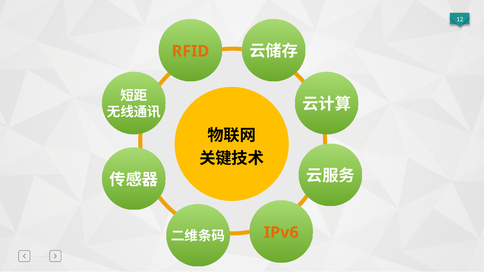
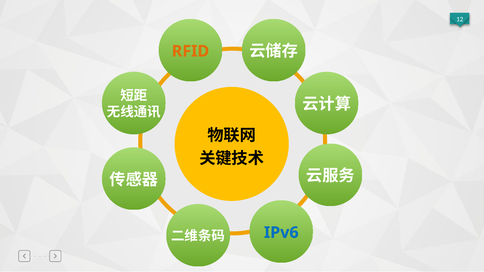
IPv6 colour: orange -> blue
